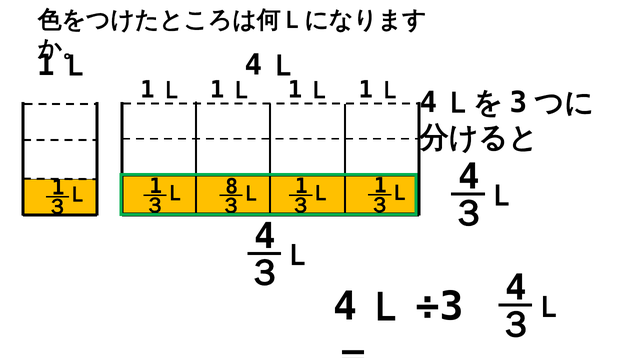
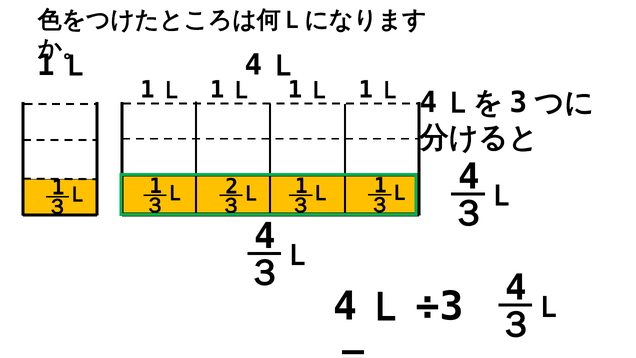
8: 8 -> 2
